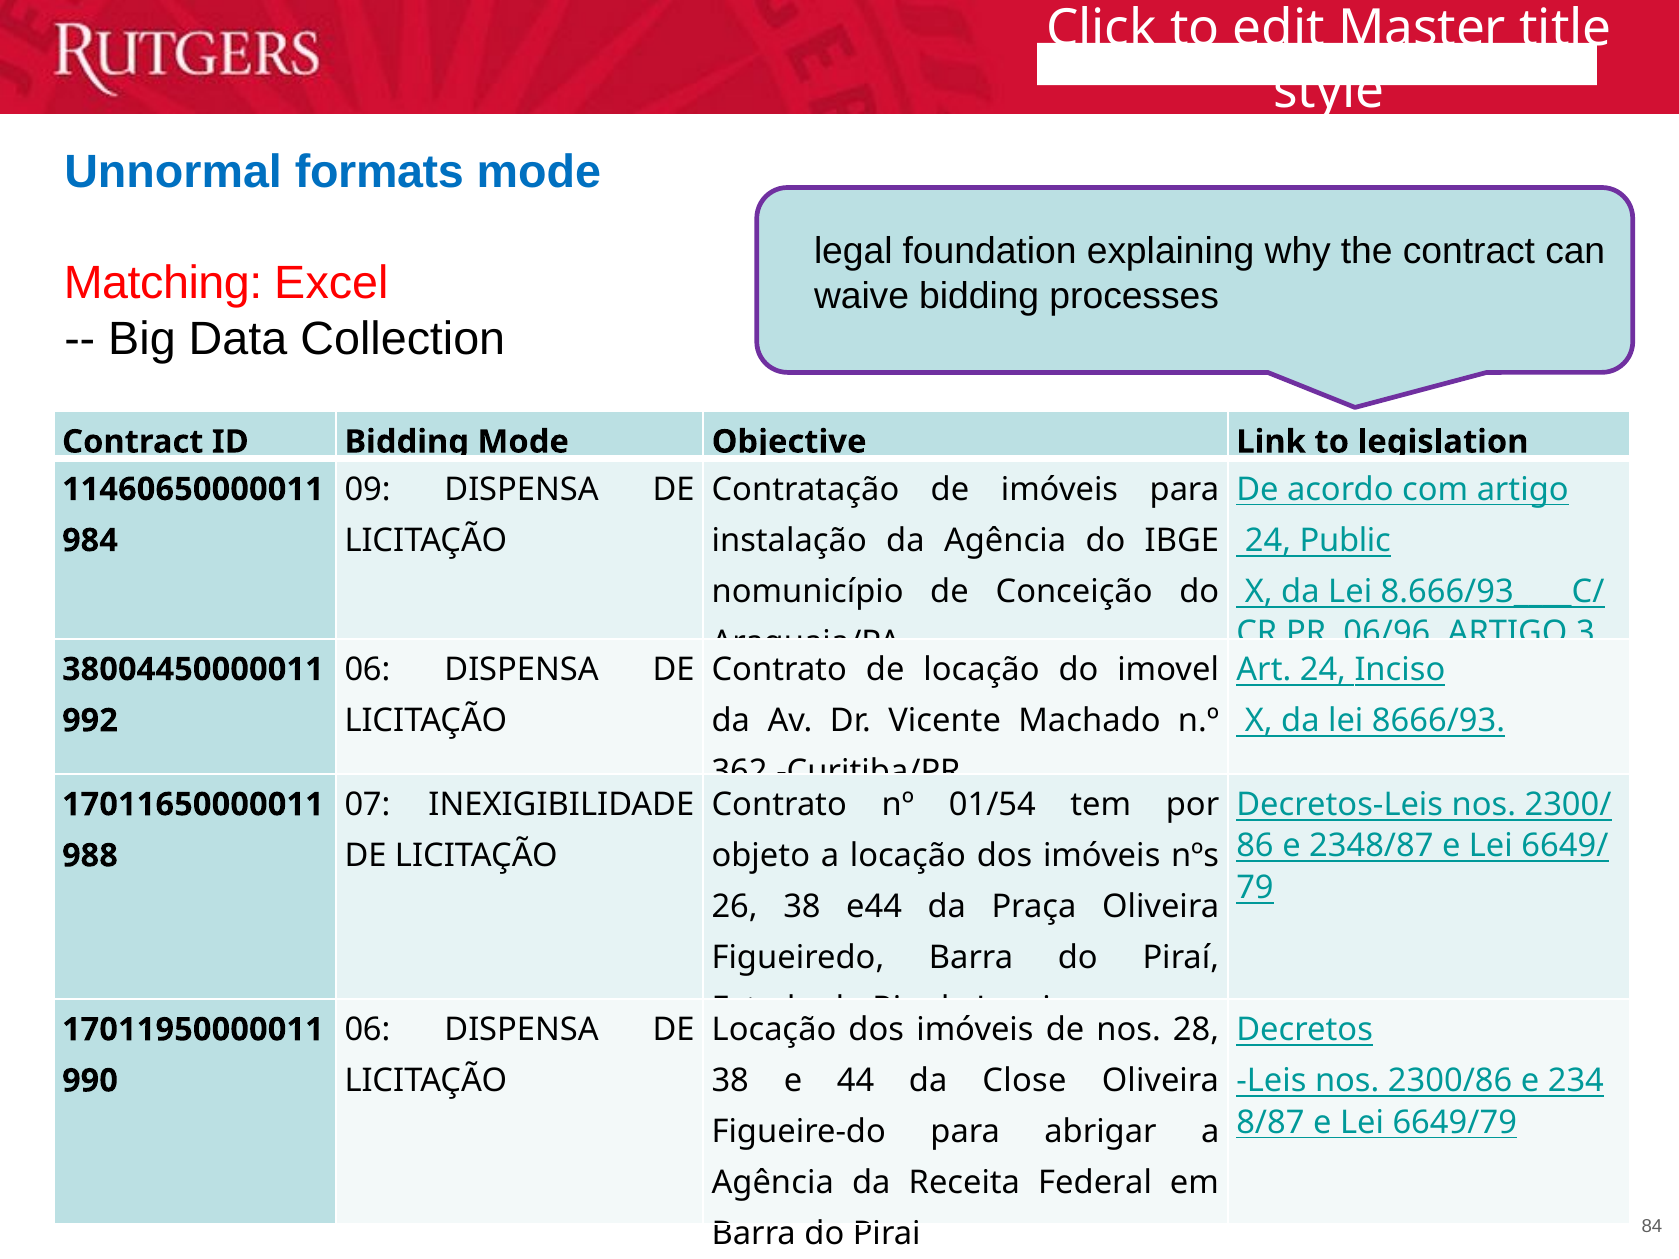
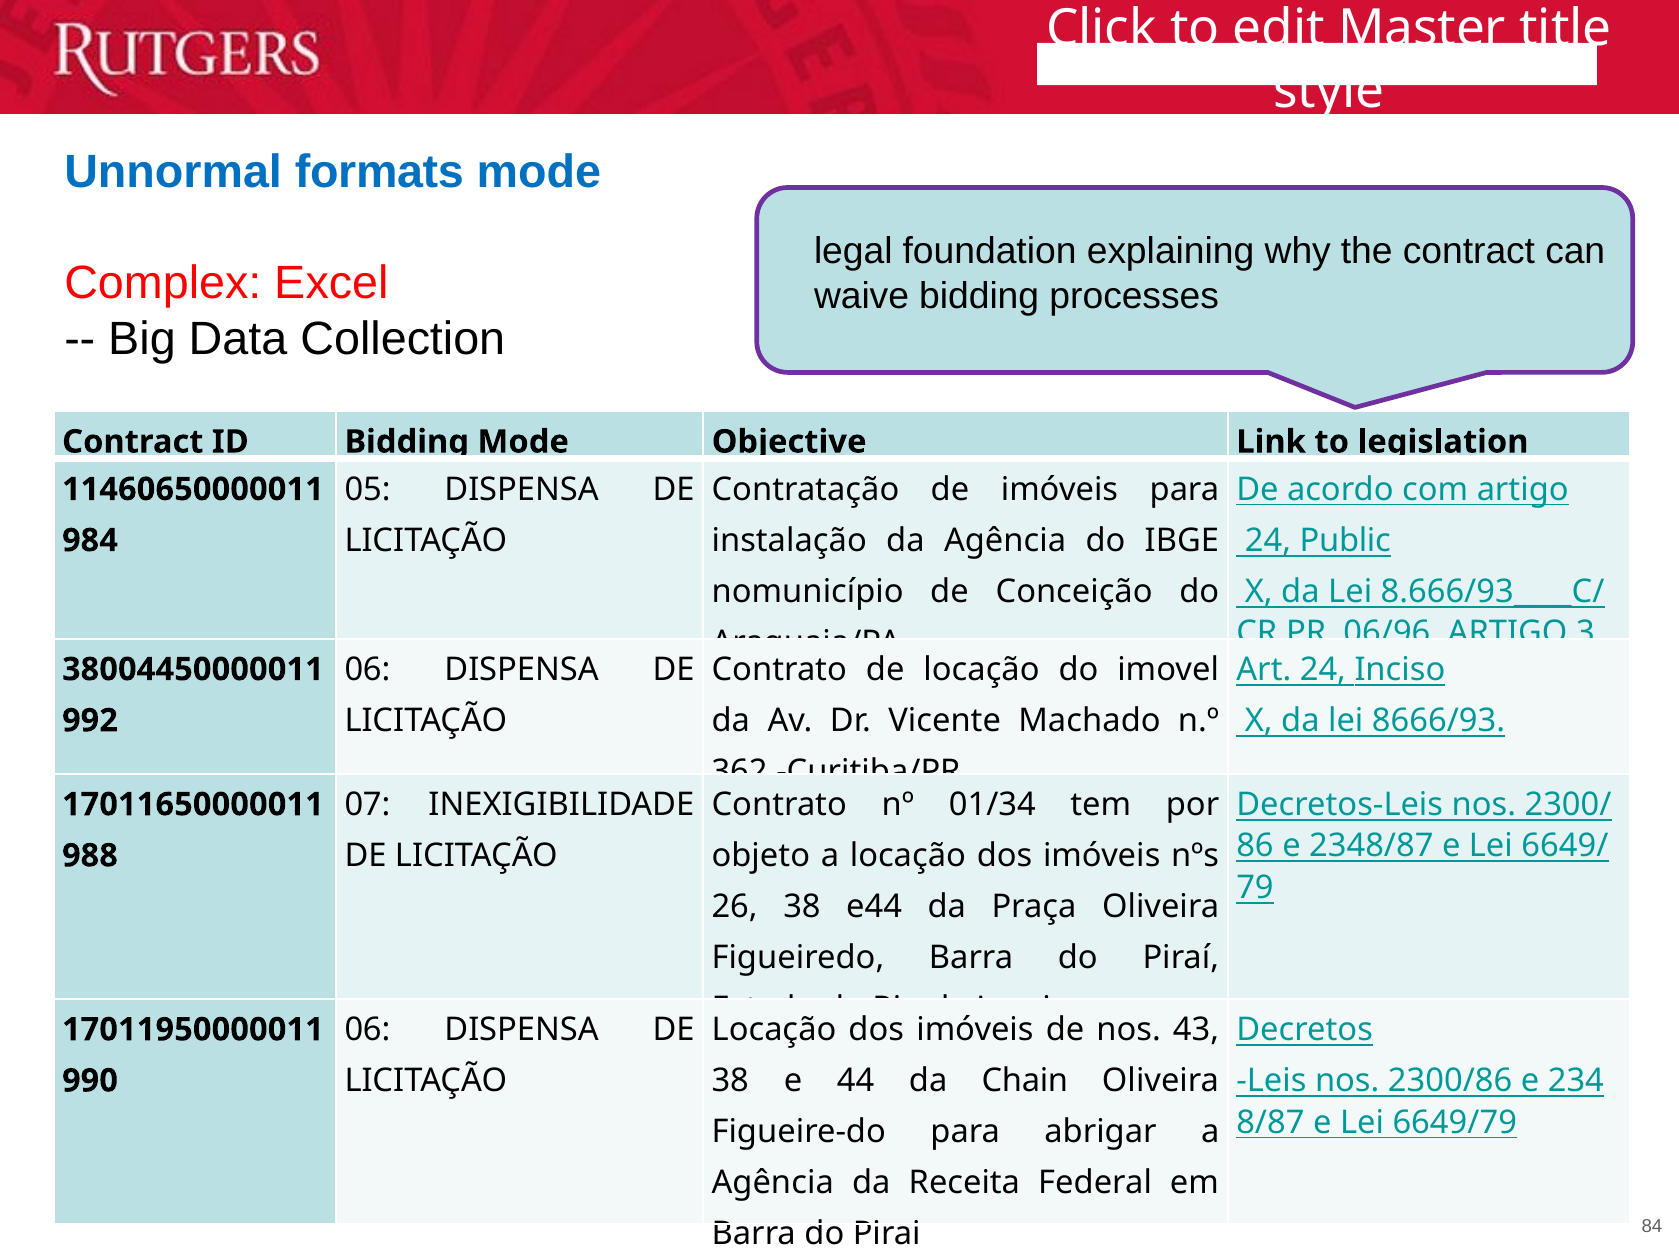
Matching: Matching -> Complex
09: 09 -> 05
01/54: 01/54 -> 01/34
28: 28 -> 43
Close: Close -> Chain
